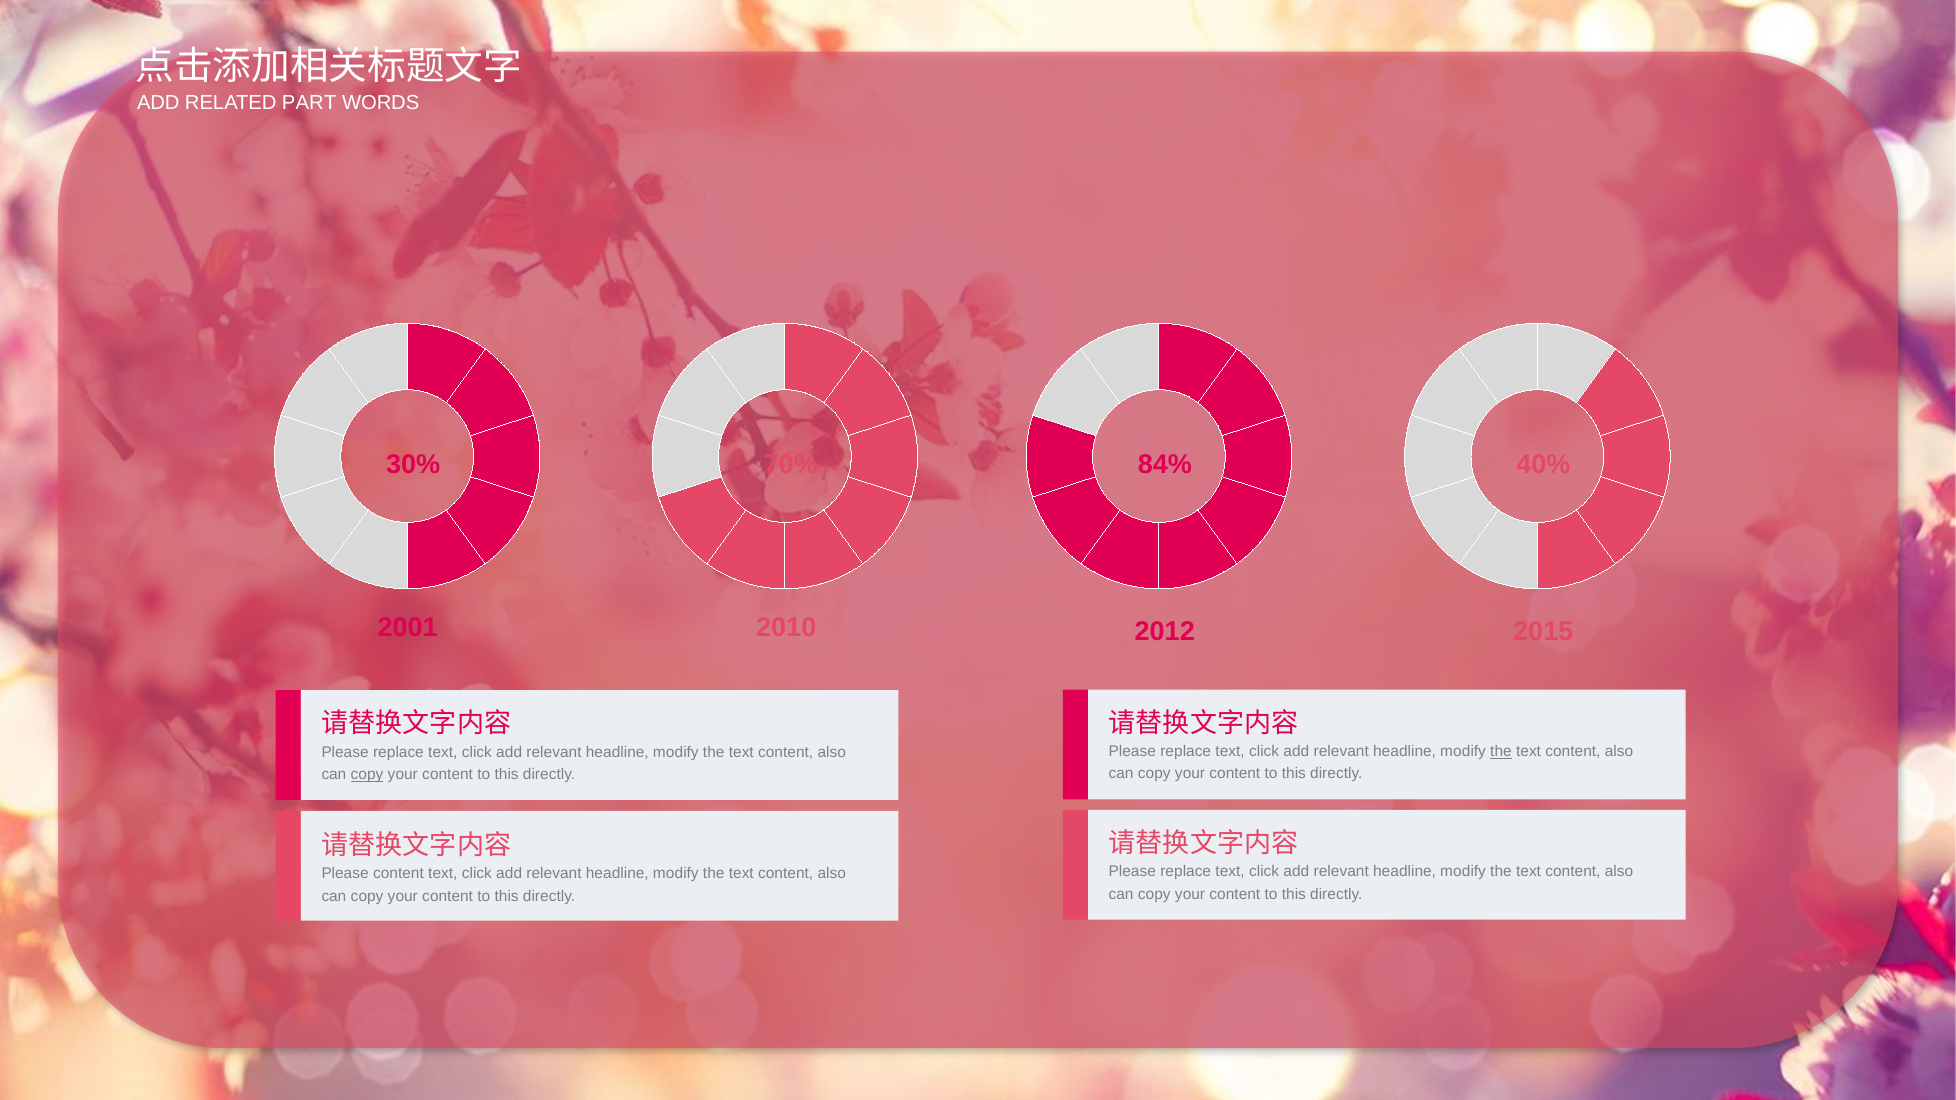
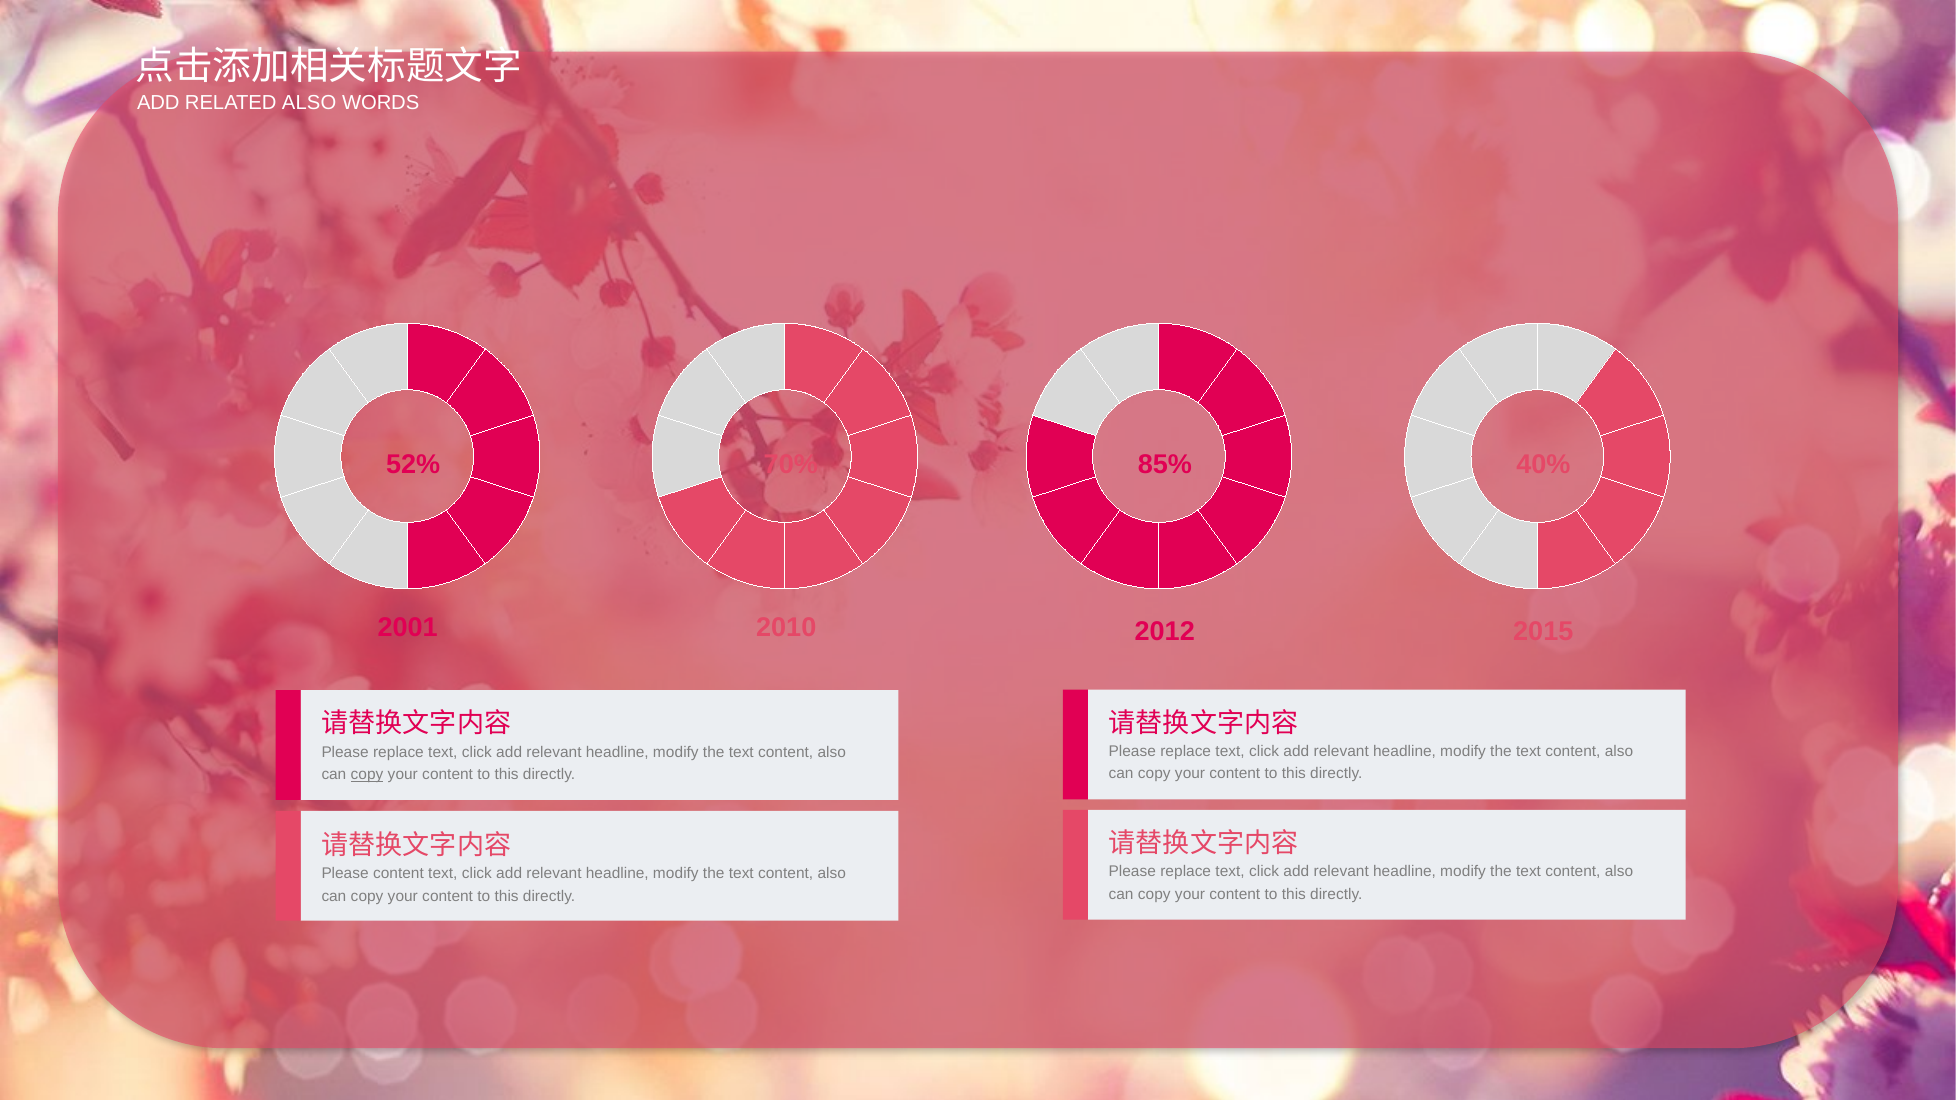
RELATED PART: PART -> ALSO
30%: 30% -> 52%
84%: 84% -> 85%
the at (1501, 752) underline: present -> none
